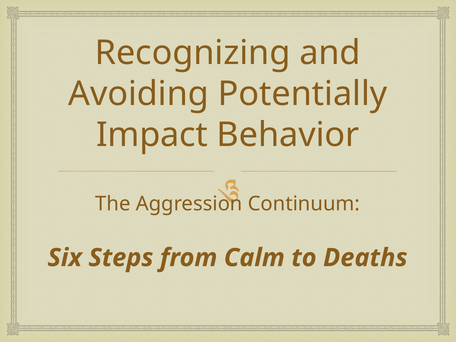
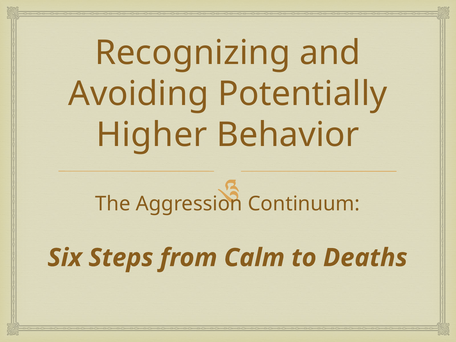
Impact: Impact -> Higher
